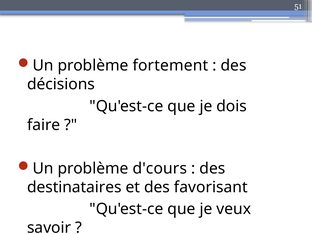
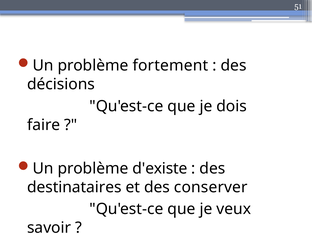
d'cours: d'cours -> d'existe
favorisant: favorisant -> conserver
